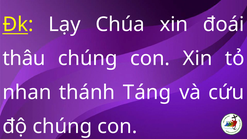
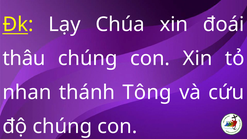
Táng: Táng -> Tông
